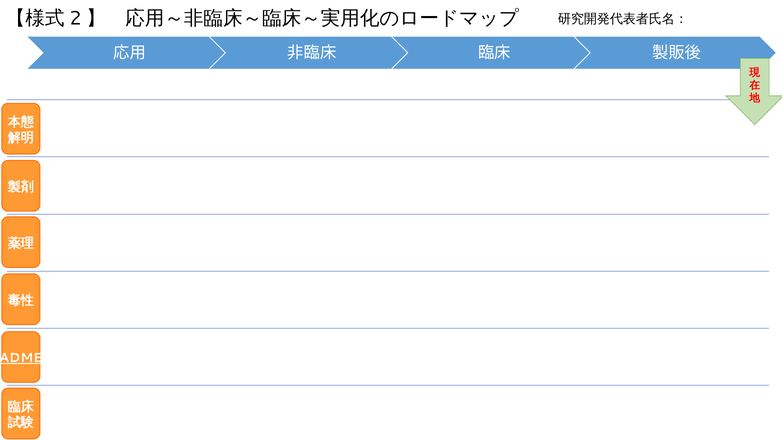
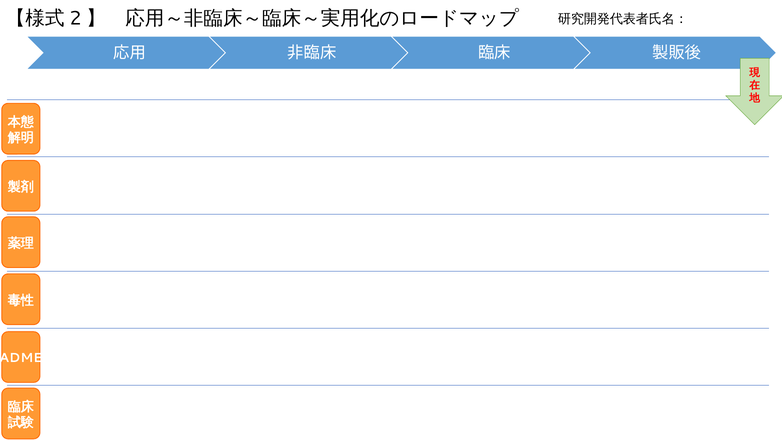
ADME underline: present -> none
